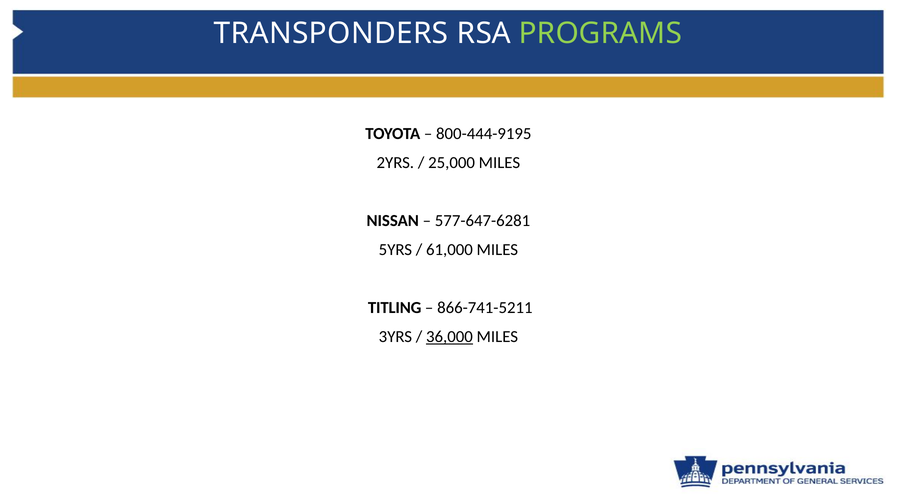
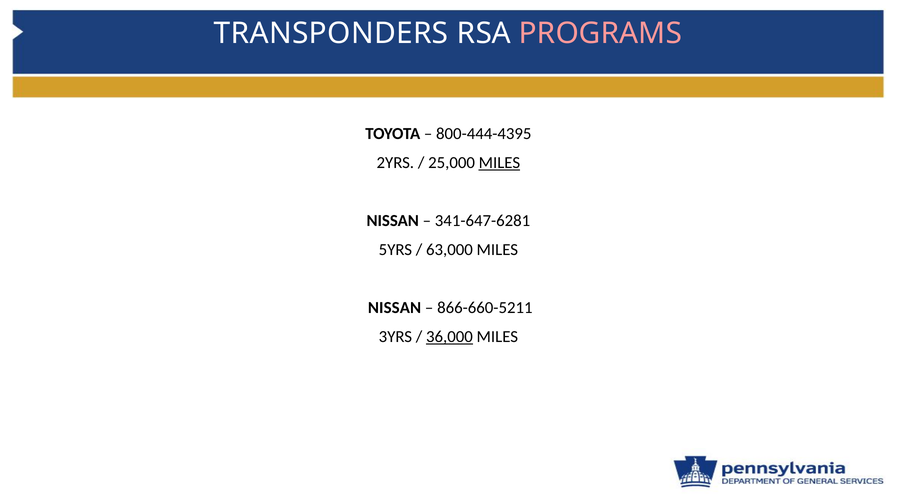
PROGRAMS colour: light green -> pink
800-444-9195: 800-444-9195 -> 800-444-4395
MILES at (499, 163) underline: none -> present
577-647-6281: 577-647-6281 -> 341-647-6281
61,000: 61,000 -> 63,000
TITLING at (395, 308): TITLING -> NISSAN
866-741-5211: 866-741-5211 -> 866-660-5211
